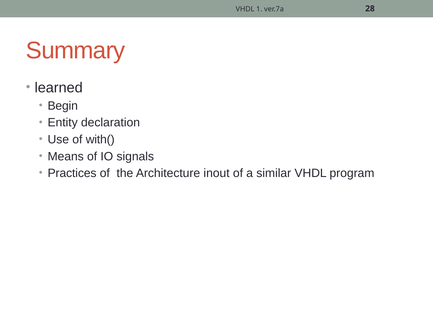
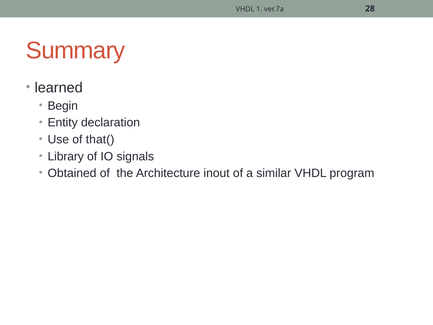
with(: with( -> that(
Means: Means -> Library
Practices: Practices -> Obtained
